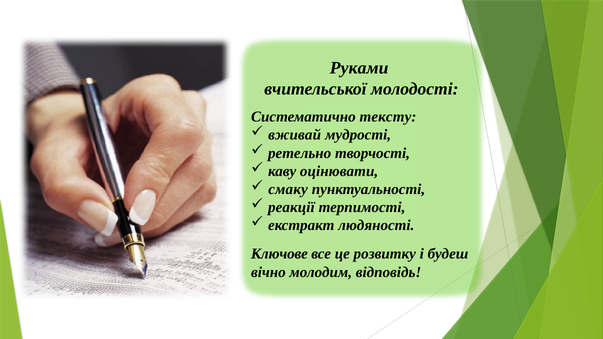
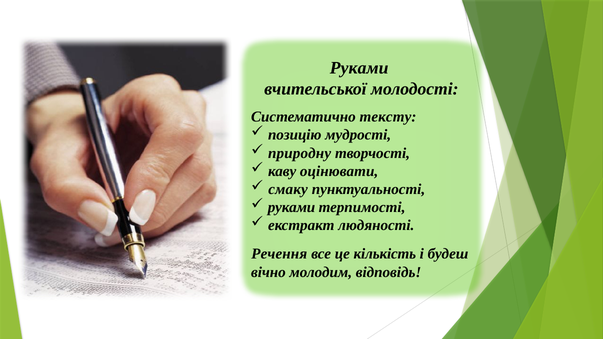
вживай: вживай -> позицію
ретельно: ретельно -> природну
реакції at (291, 207): реакції -> руками
Ключове: Ключове -> Речення
розвитку: розвитку -> кількість
